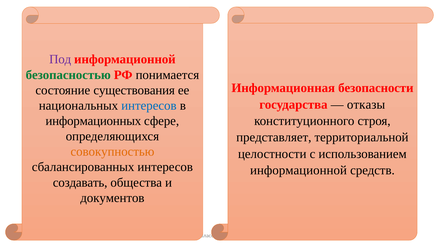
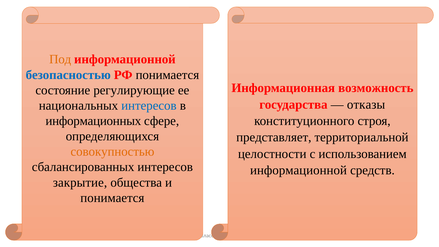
Под colour: purple -> orange
безопасностью colour: green -> blue
безопасности: безопасности -> возможность
существования: существования -> регулирующие
создавать: создавать -> закрытие
документов at (112, 198): документов -> понимается
